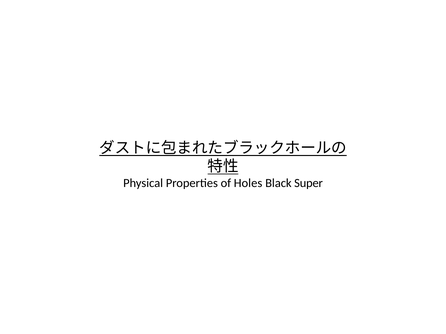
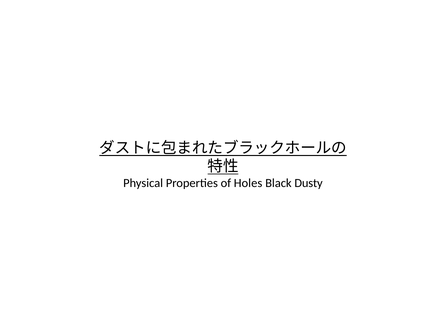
Super: Super -> Dusty
